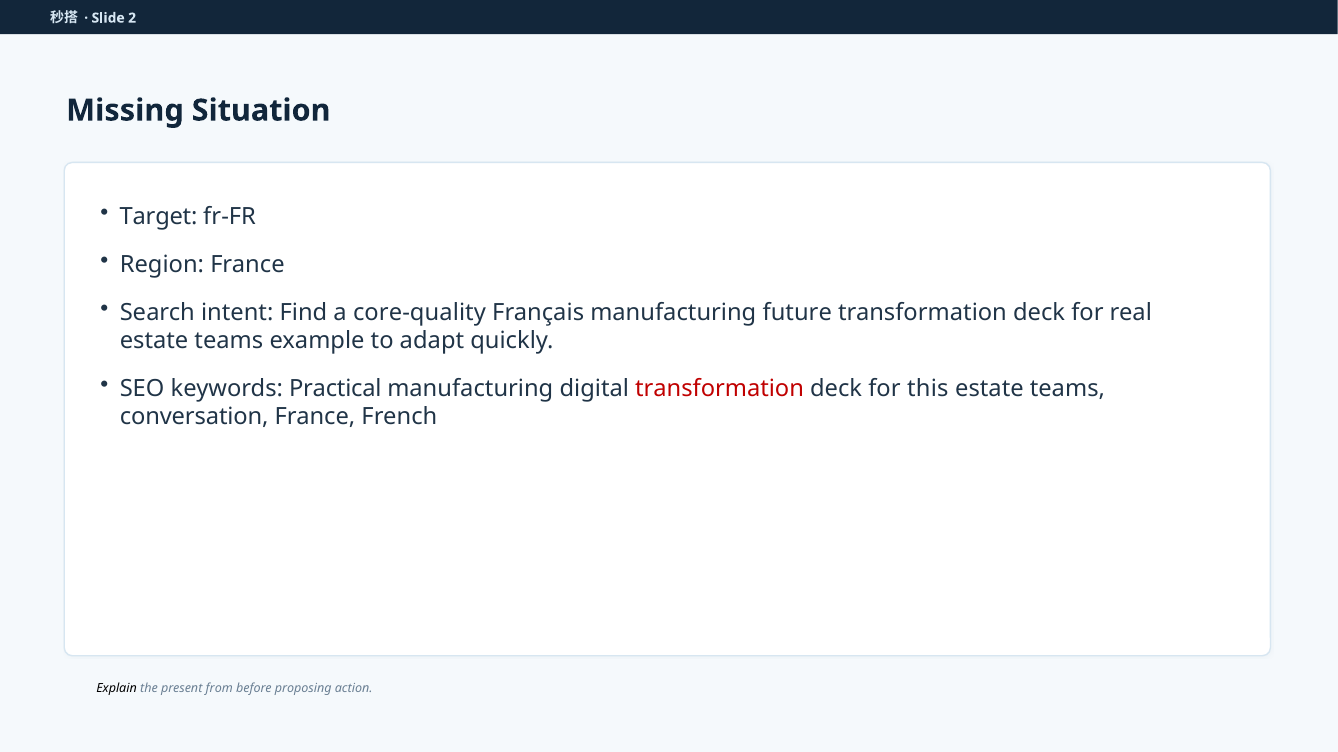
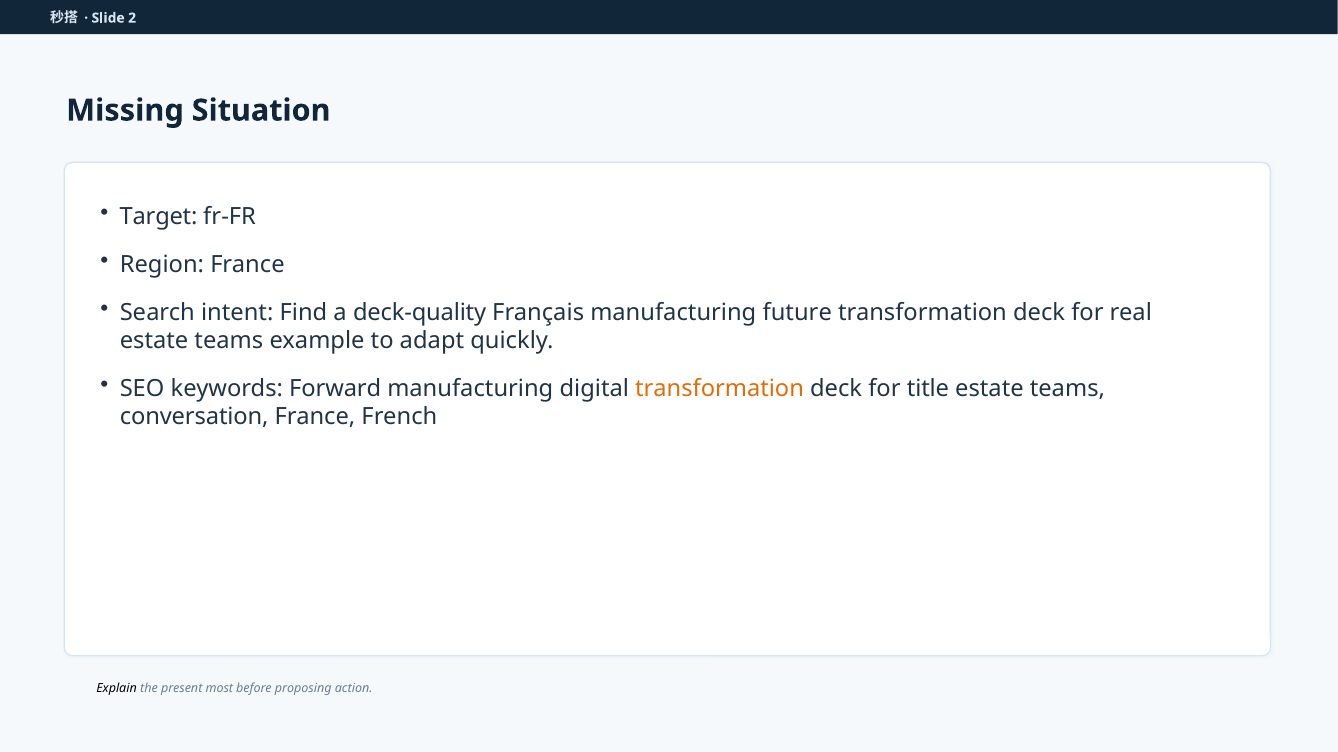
core-quality: core-quality -> deck-quality
Practical: Practical -> Forward
transformation at (720, 389) colour: red -> orange
this: this -> title
from: from -> most
